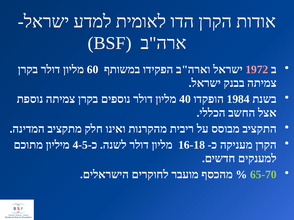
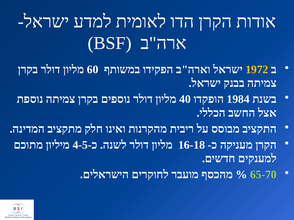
1972 colour: pink -> yellow
